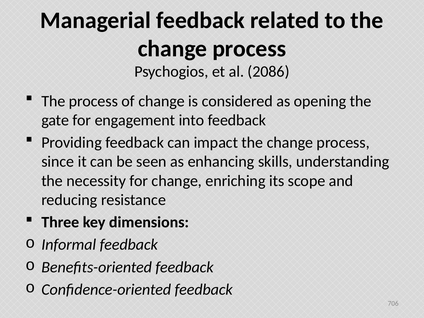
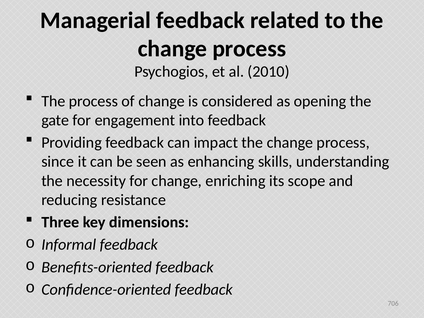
2086: 2086 -> 2010
